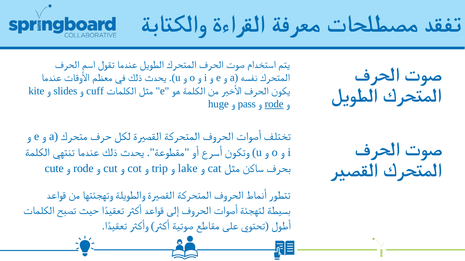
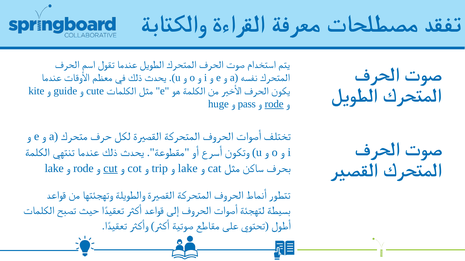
slides: slides -> guide
cuff: cuff -> cute
cute at (54, 169): cute -> lake
cut underline: none -> present
